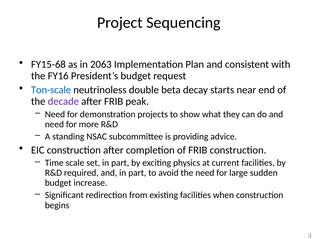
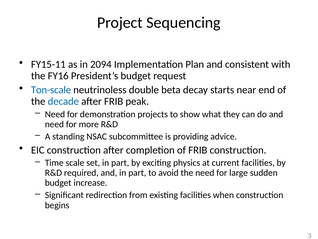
FY15-68: FY15-68 -> FY15-11
2063: 2063 -> 2094
decade colour: purple -> blue
